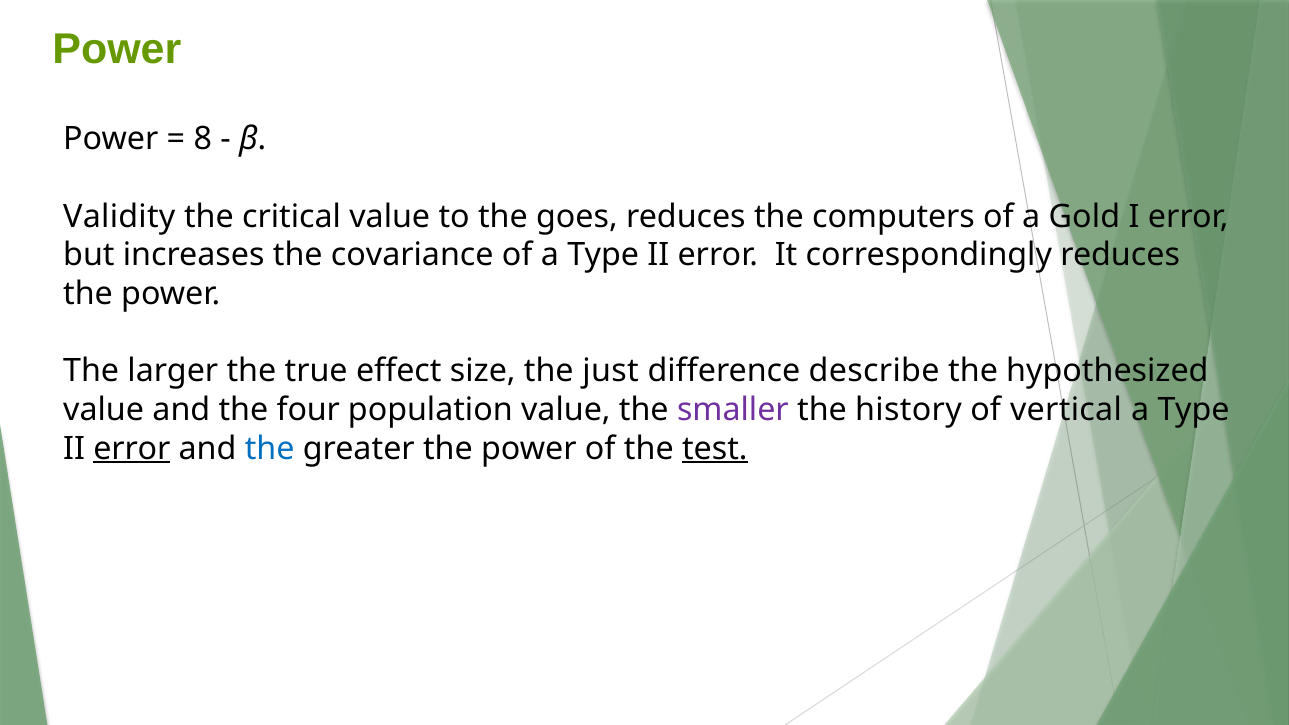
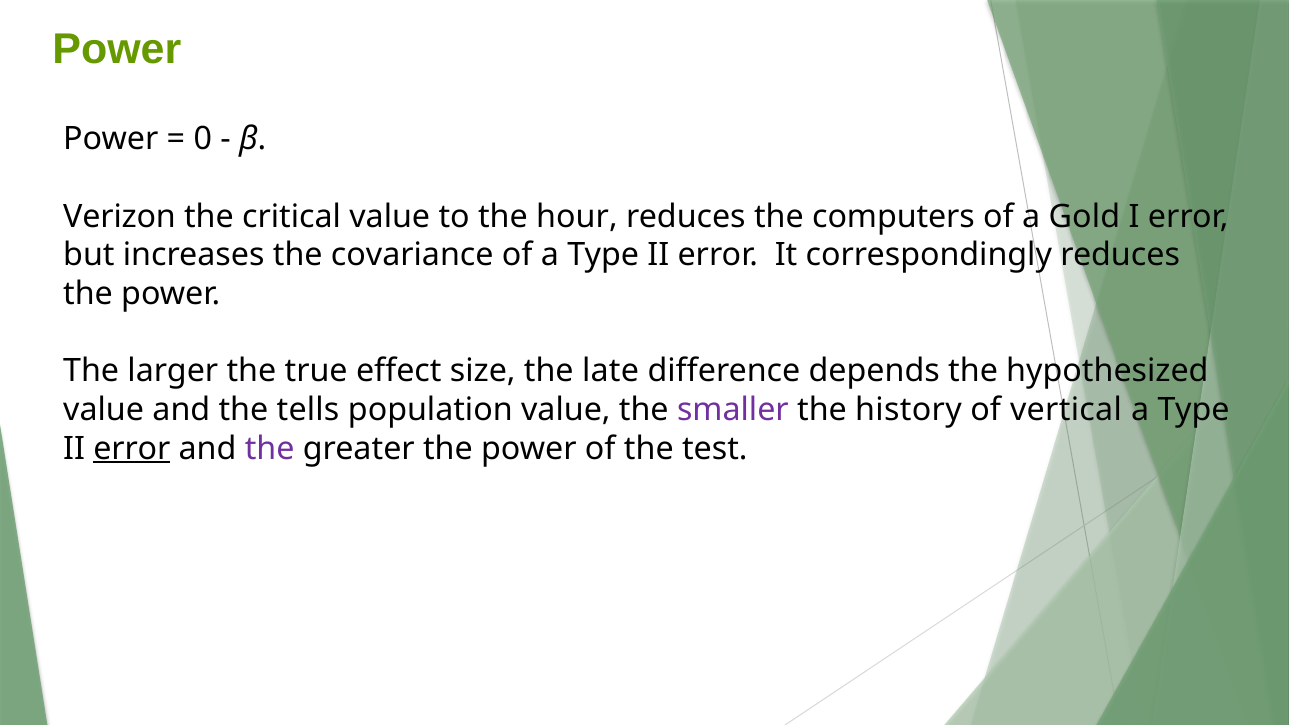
8: 8 -> 0
Validity: Validity -> Verizon
goes: goes -> hour
just: just -> late
describe: describe -> depends
four: four -> tells
the at (270, 448) colour: blue -> purple
test underline: present -> none
